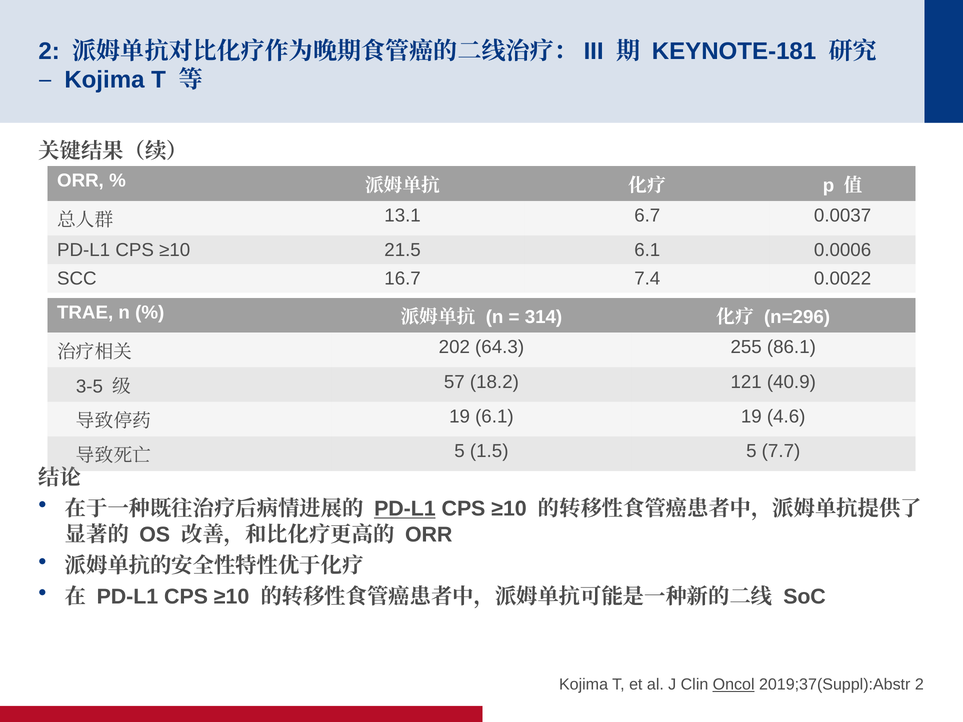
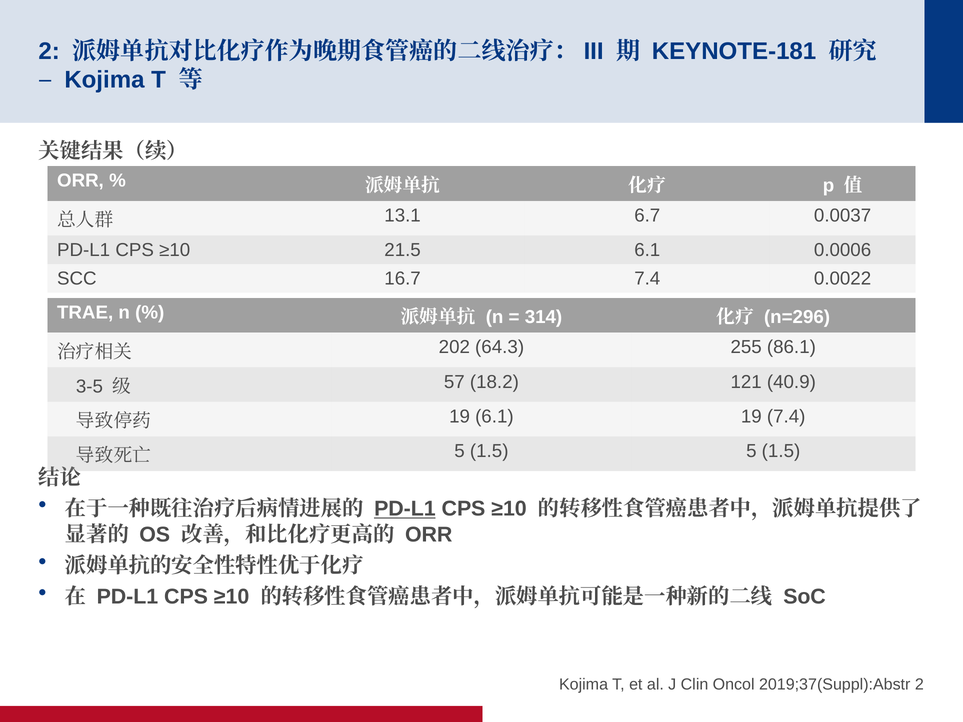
19 4.6: 4.6 -> 7.4
1.5 5 7.7: 7.7 -> 1.5
Oncol underline: present -> none
